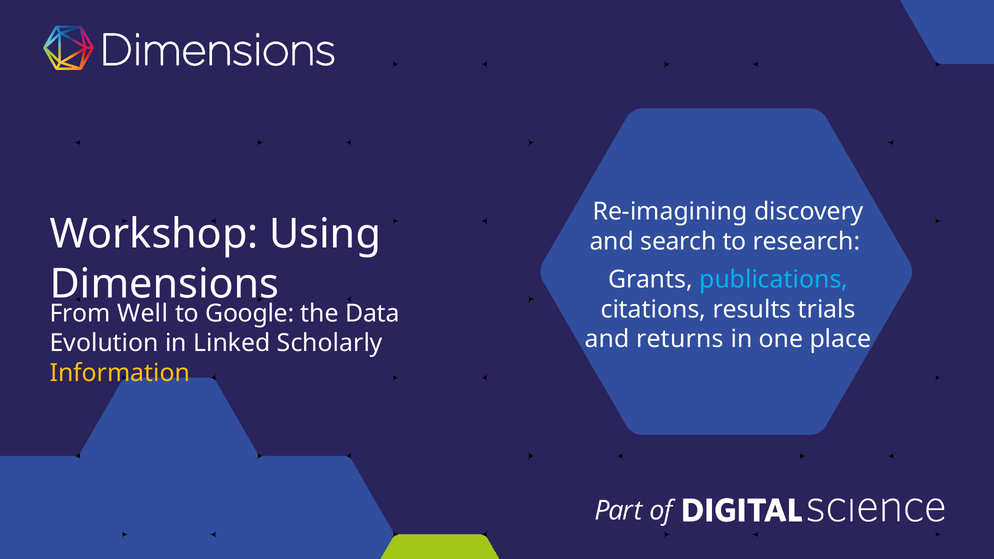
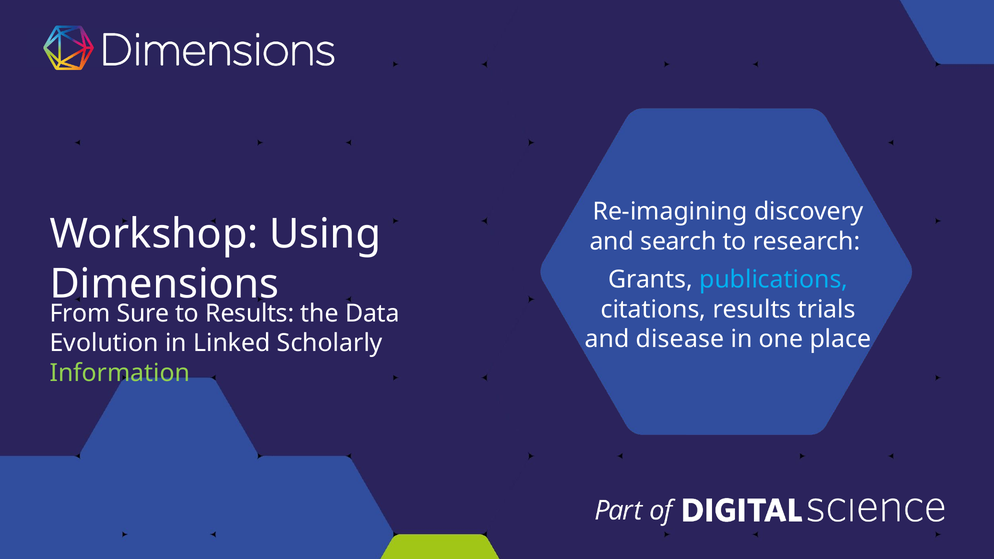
Well: Well -> Sure
to Google: Google -> Results
returns: returns -> disease
Information colour: yellow -> light green
